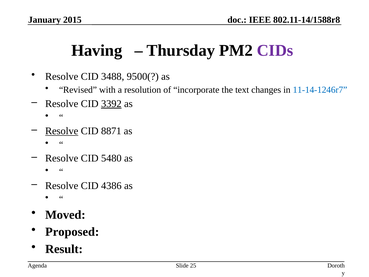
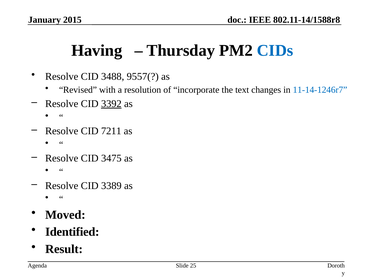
CIDs colour: purple -> blue
9500(: 9500( -> 9557(
Resolve at (62, 131) underline: present -> none
8871: 8871 -> 7211
5480: 5480 -> 3475
4386: 4386 -> 3389
Proposed: Proposed -> Identified
